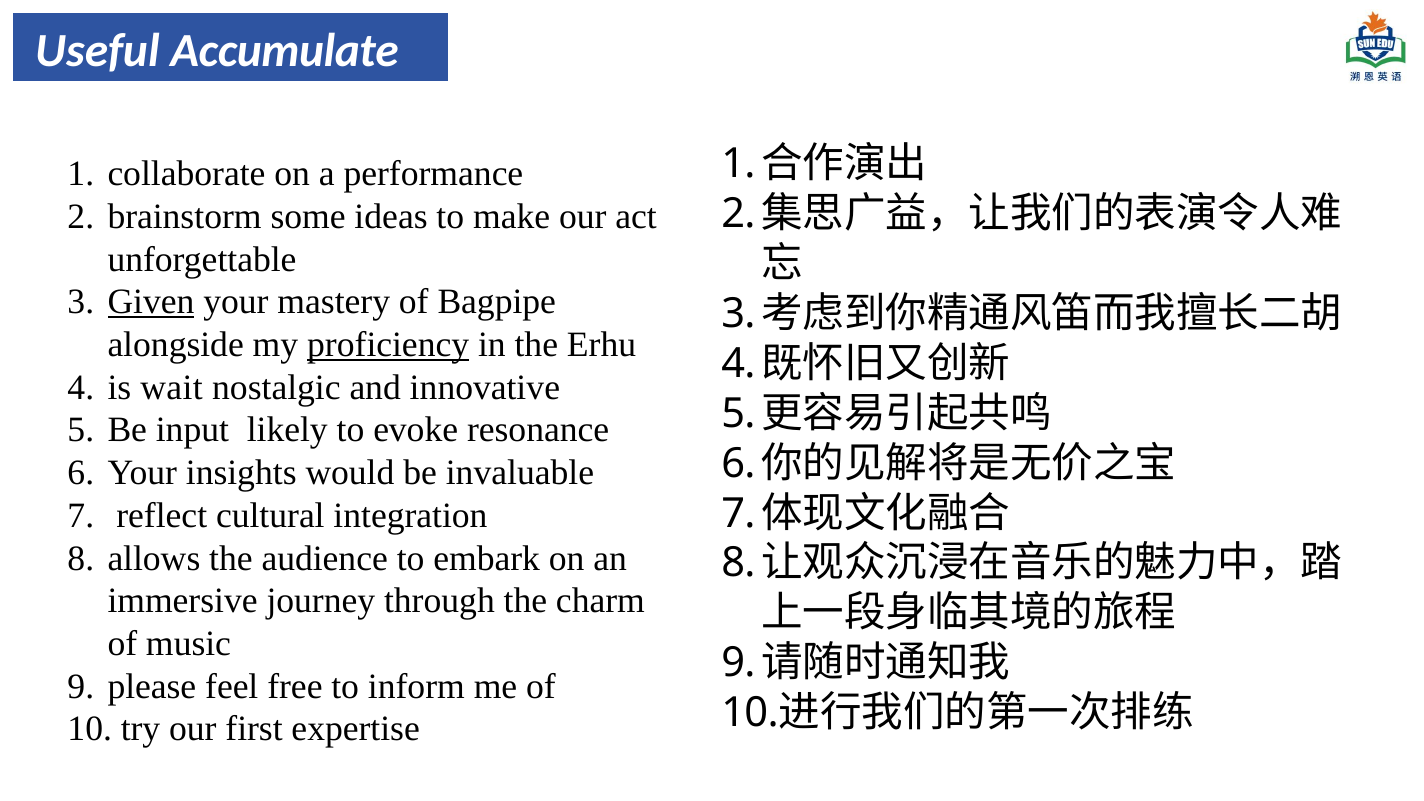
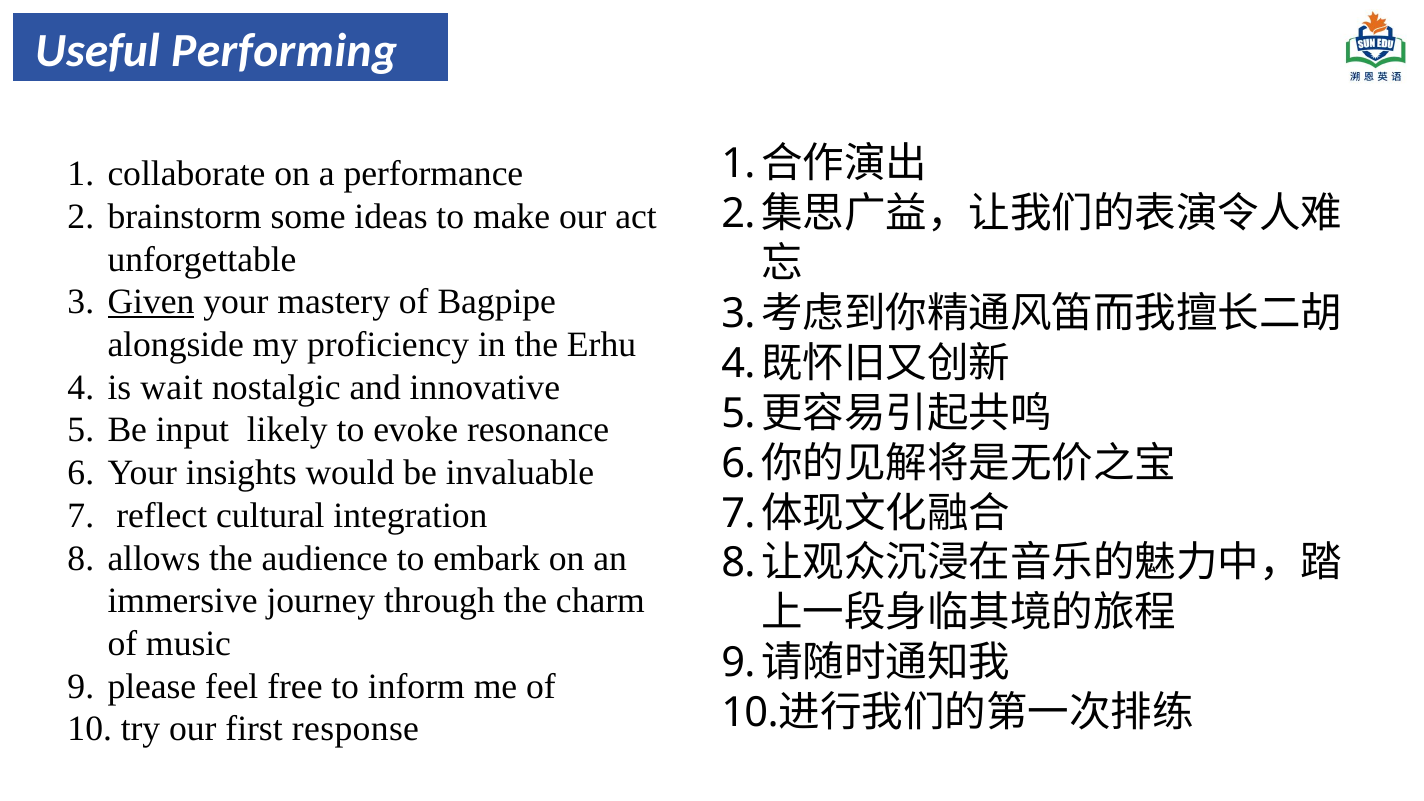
Accumulate: Accumulate -> Performing
proficiency underline: present -> none
expertise: expertise -> response
